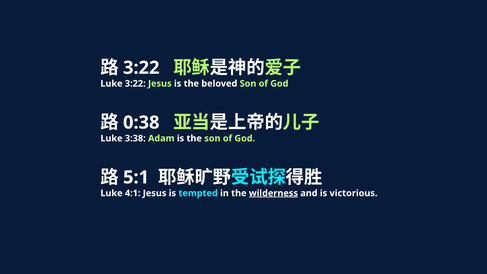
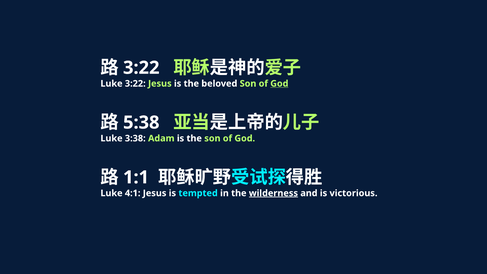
God at (279, 84) underline: none -> present
0:38: 0:38 -> 5:38
5:1: 5:1 -> 1:1
